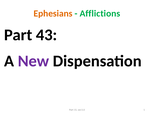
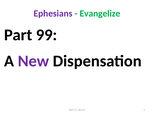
Ephesians colour: orange -> purple
Afflictions: Afflictions -> Evangelize
43: 43 -> 99
